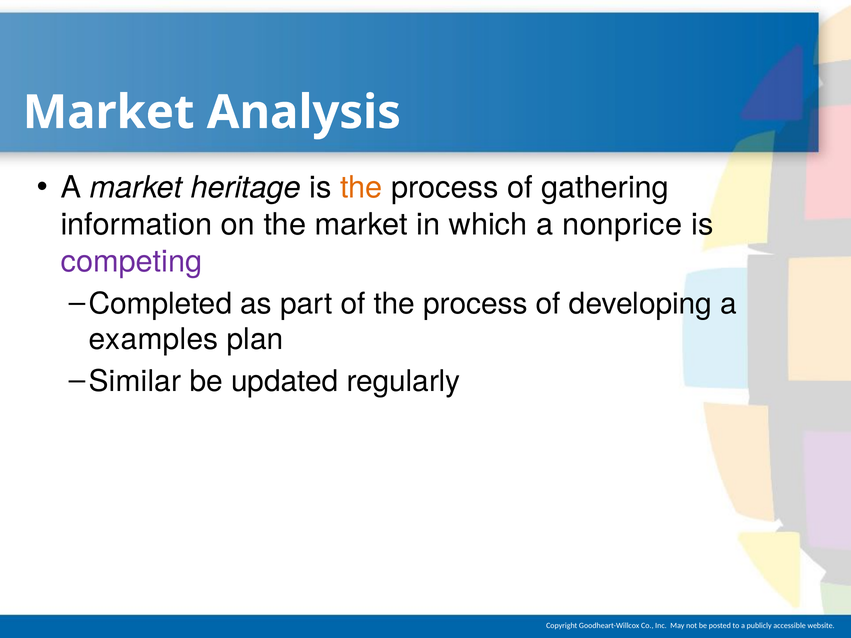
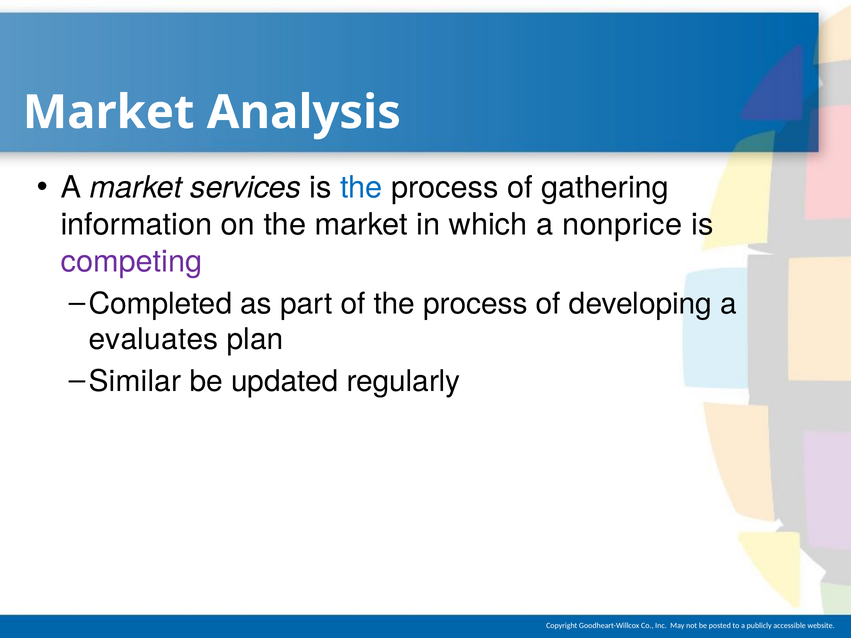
heritage: heritage -> services
the at (361, 188) colour: orange -> blue
examples: examples -> evaluates
